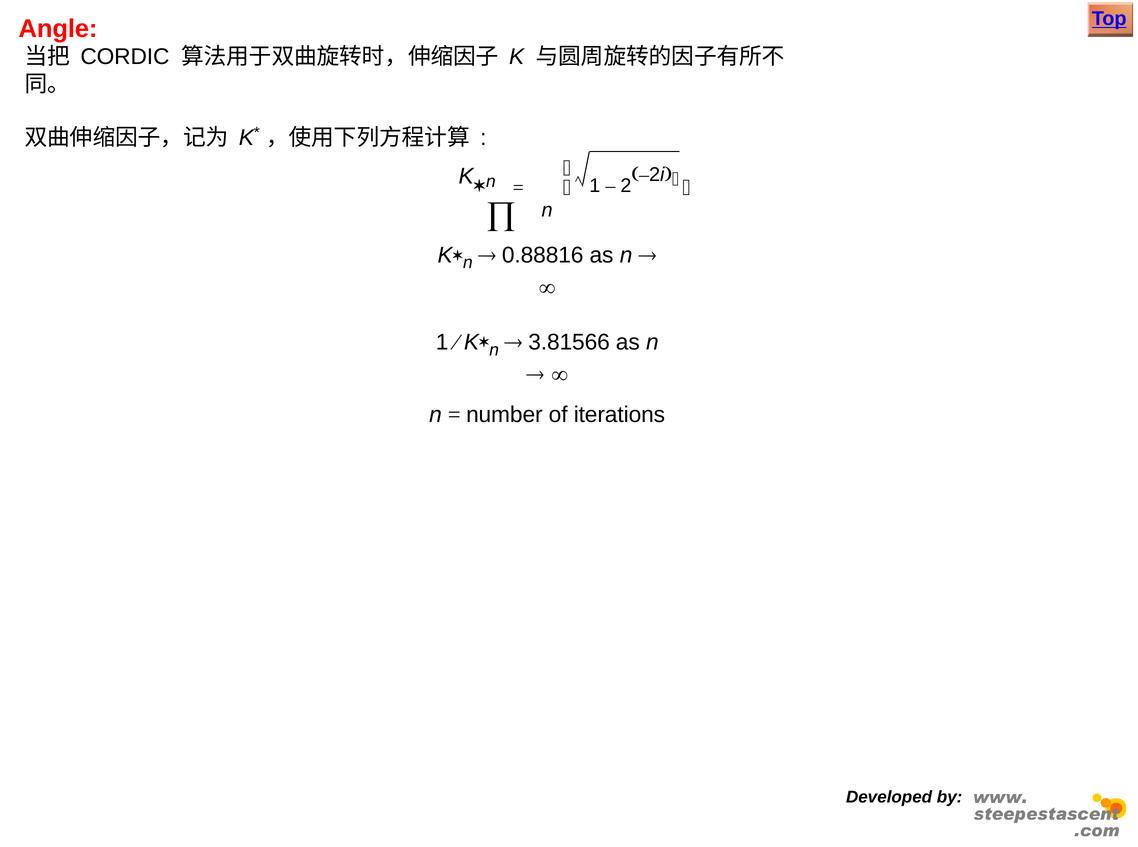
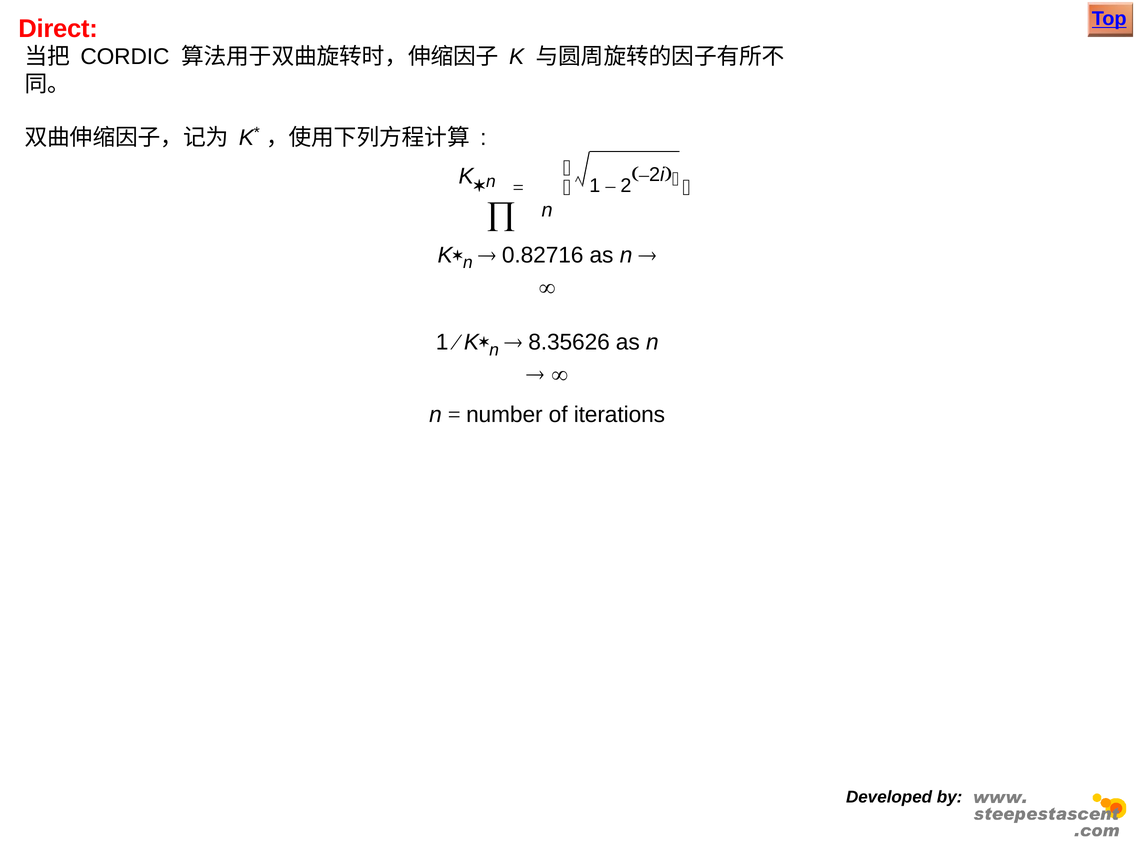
Angle: Angle -> Direct
0.88816: 0.88816 -> 0.82716
3.81566: 3.81566 -> 8.35626
